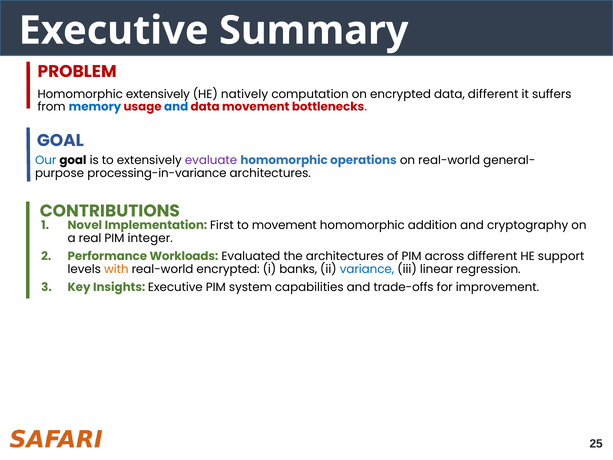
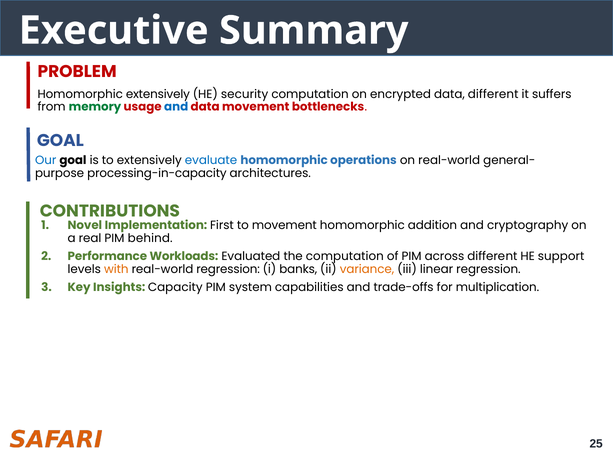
natively: natively -> security
memory colour: blue -> green
evaluate colour: purple -> blue
processing-in-variance: processing-in-variance -> processing-in-capacity
integer: integer -> behind
the architectures: architectures -> computation
real-world encrypted: encrypted -> regression
variance colour: blue -> orange
Insights Executive: Executive -> Capacity
improvement: improvement -> multiplication
